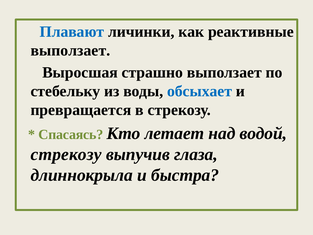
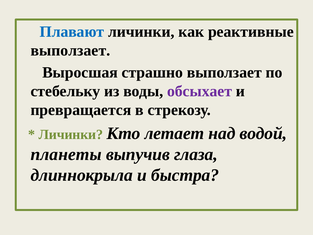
обсыхает colour: blue -> purple
Спасаясь at (71, 134): Спасаясь -> Личинки
стрекозу at (66, 154): стрекозу -> планеты
